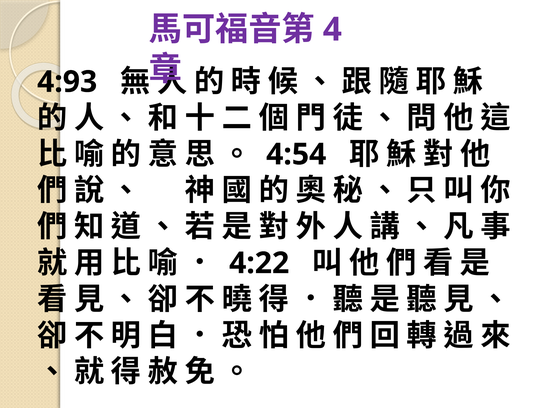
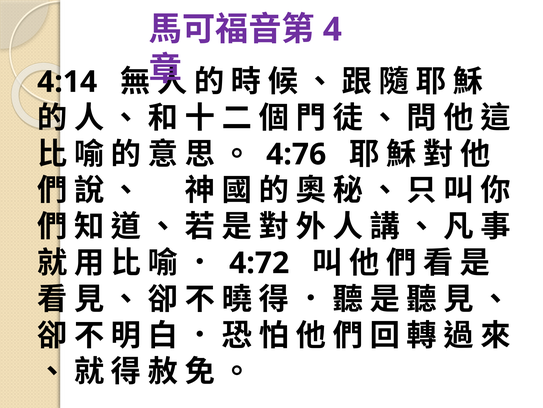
4:93: 4:93 -> 4:14
4:54: 4:54 -> 4:76
4:22: 4:22 -> 4:72
